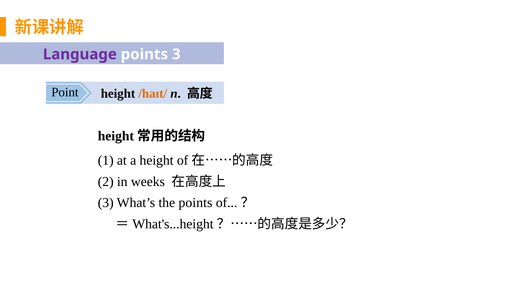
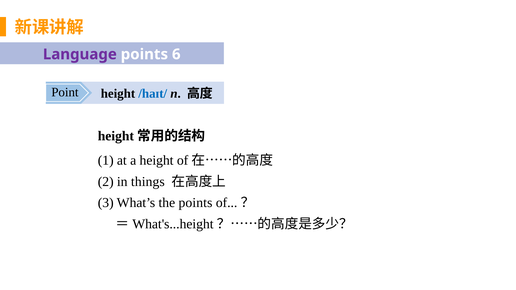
points 3: 3 -> 6
/haɪt/ colour: orange -> blue
weeks: weeks -> things
